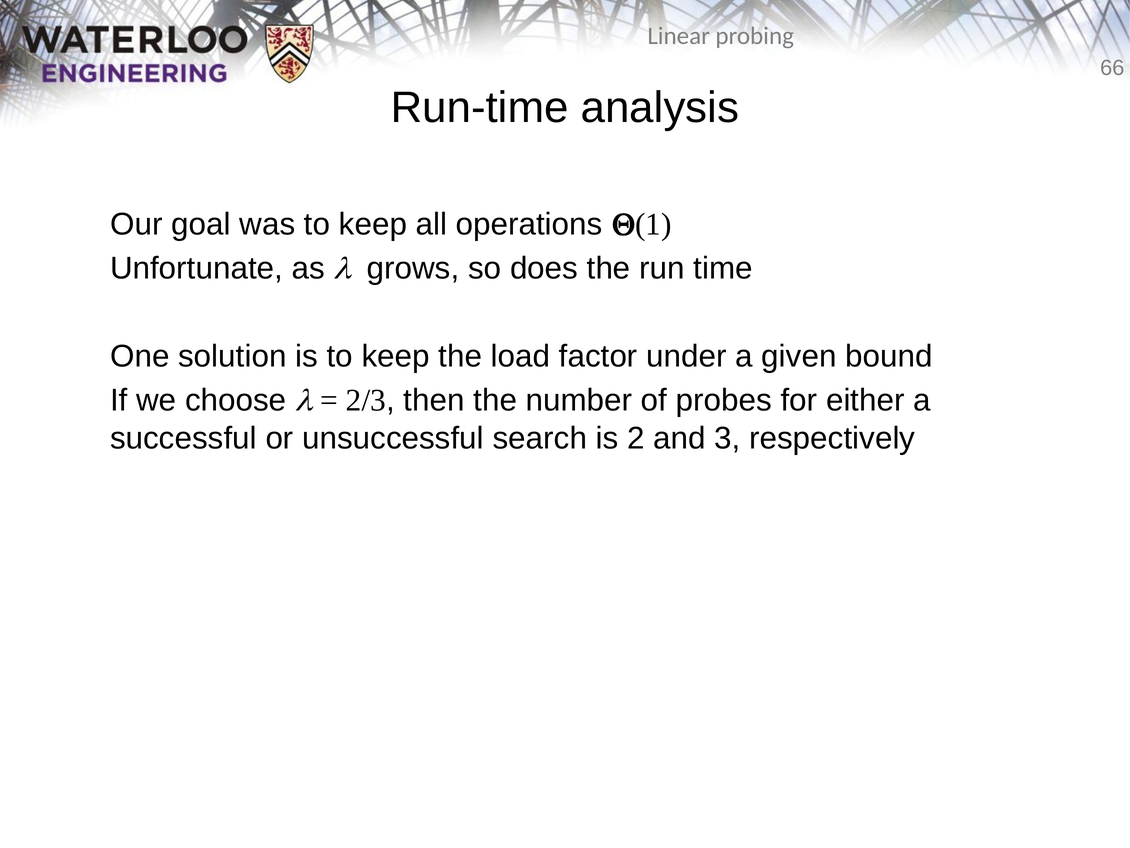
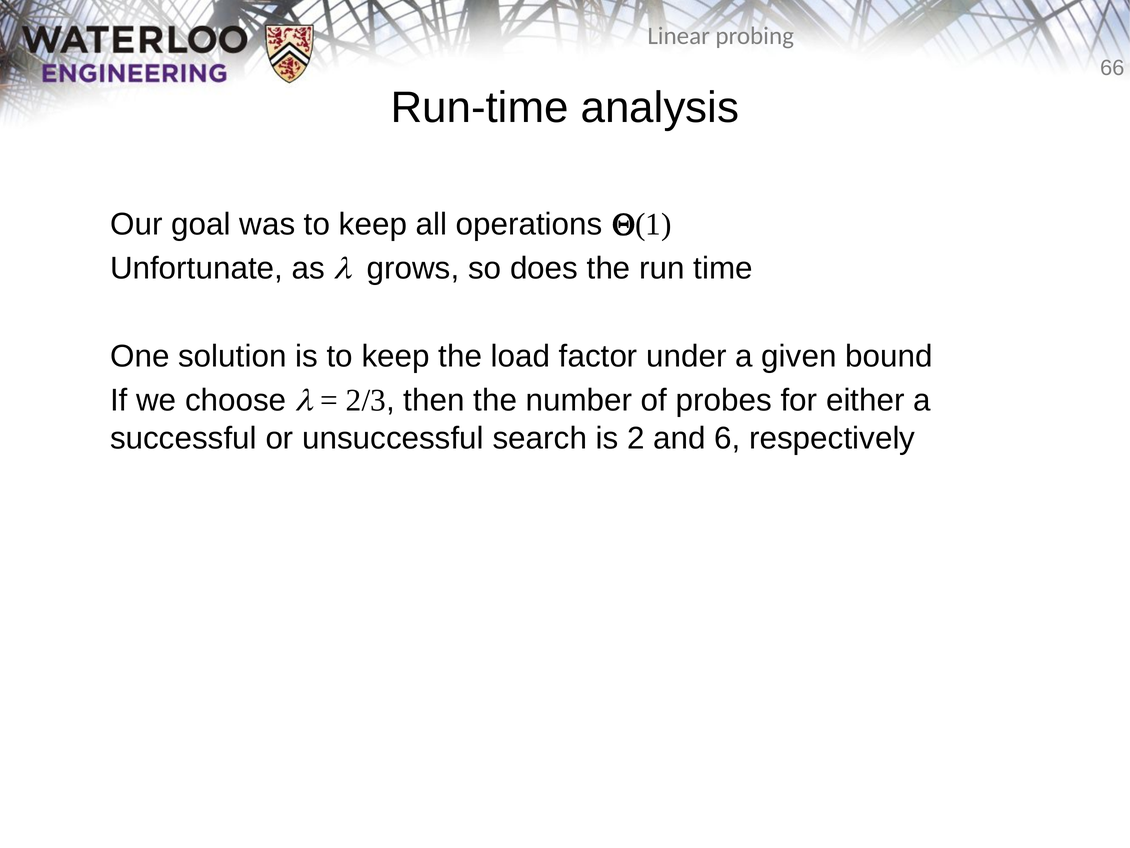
3: 3 -> 6
